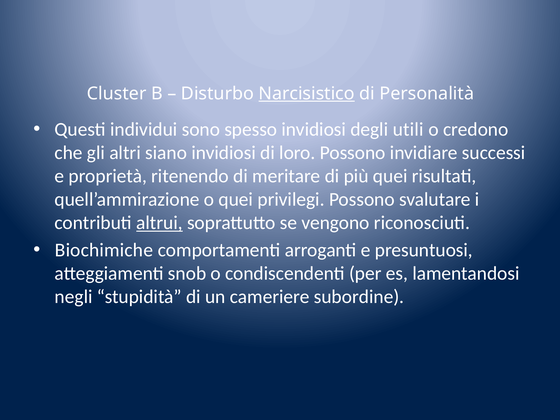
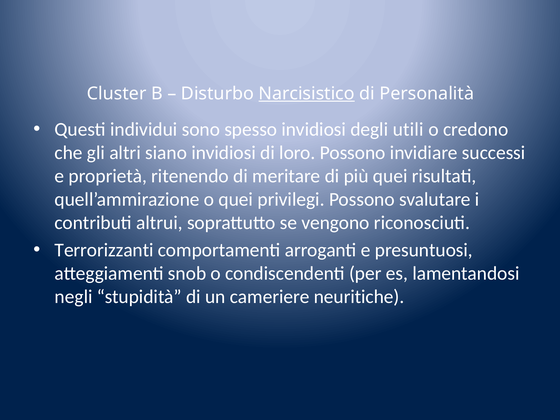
altrui underline: present -> none
Biochimiche: Biochimiche -> Terrorizzanti
subordine: subordine -> neuritiche
